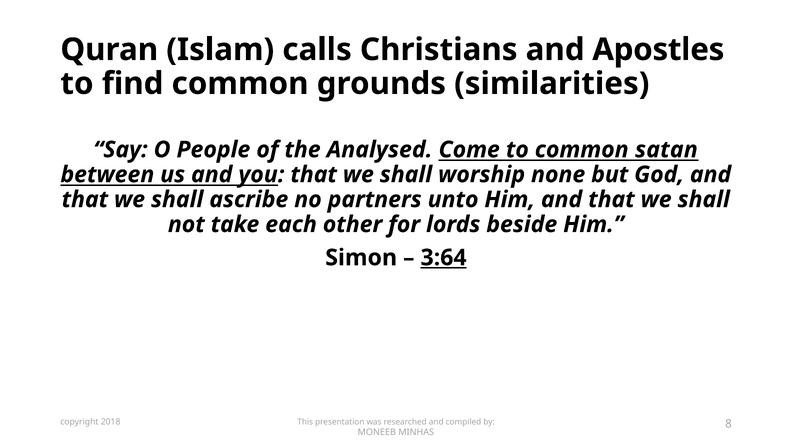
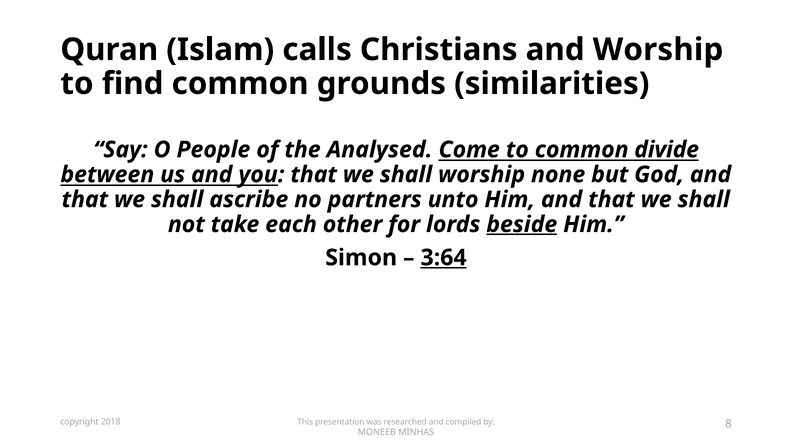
and Apostles: Apostles -> Worship
satan: satan -> divide
beside underline: none -> present
